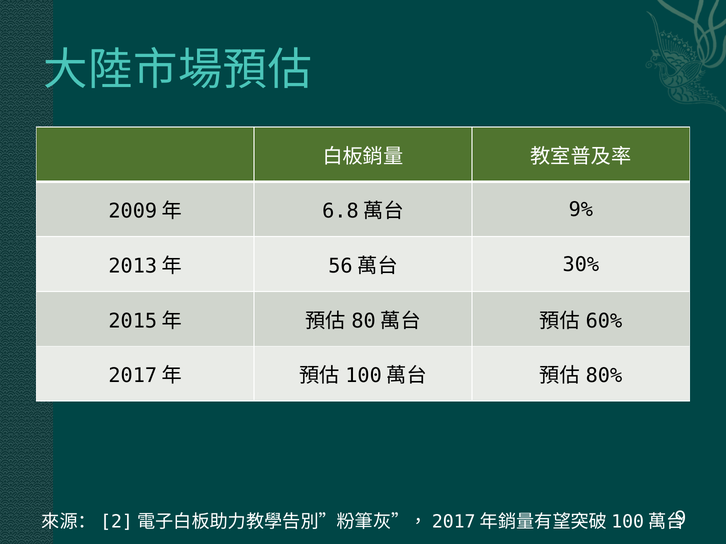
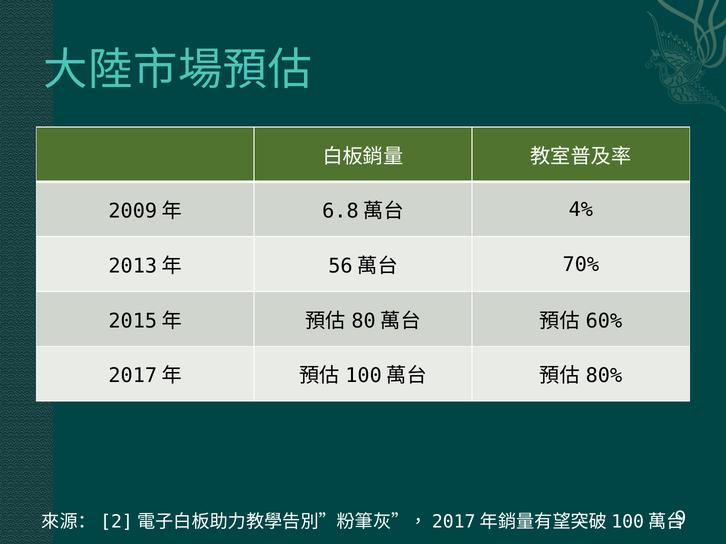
9%: 9% -> 4%
30%: 30% -> 70%
